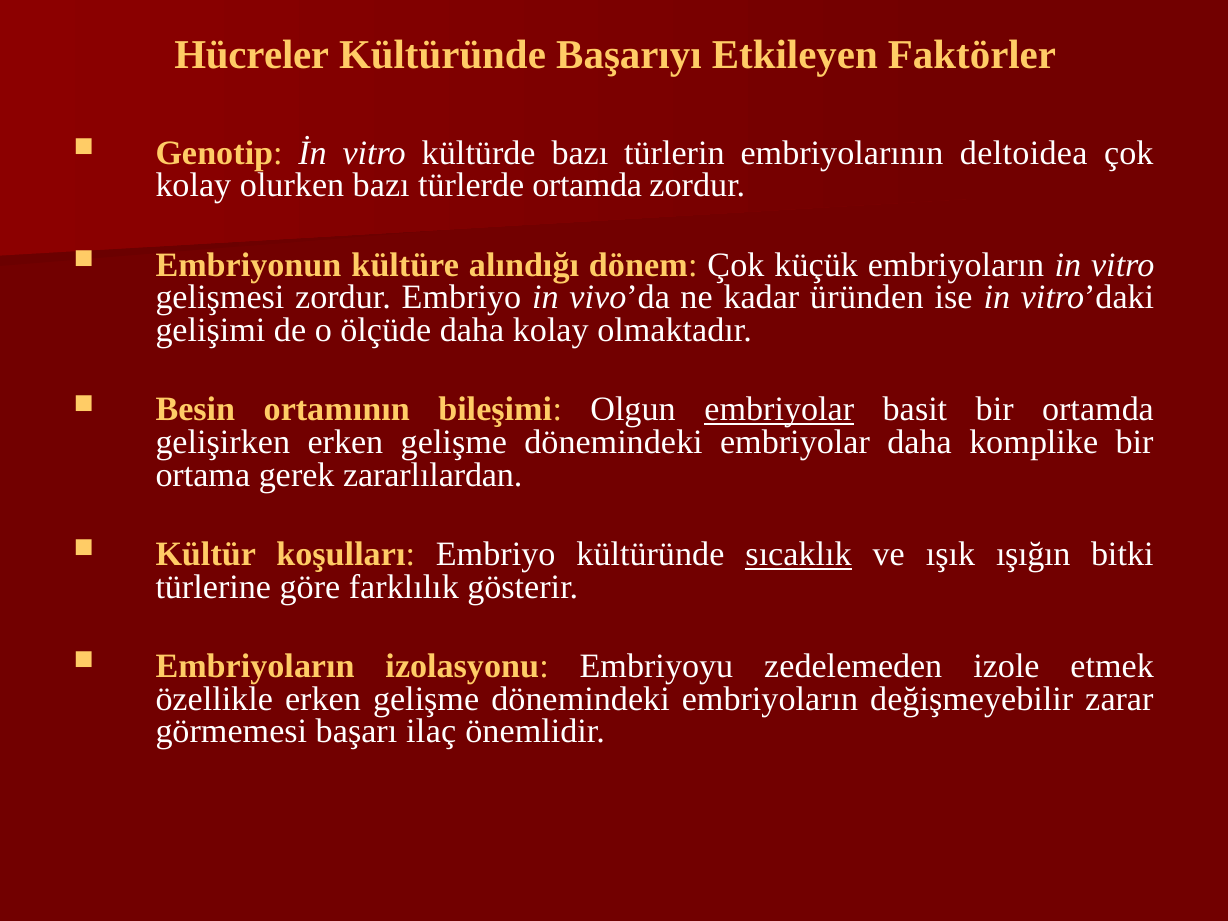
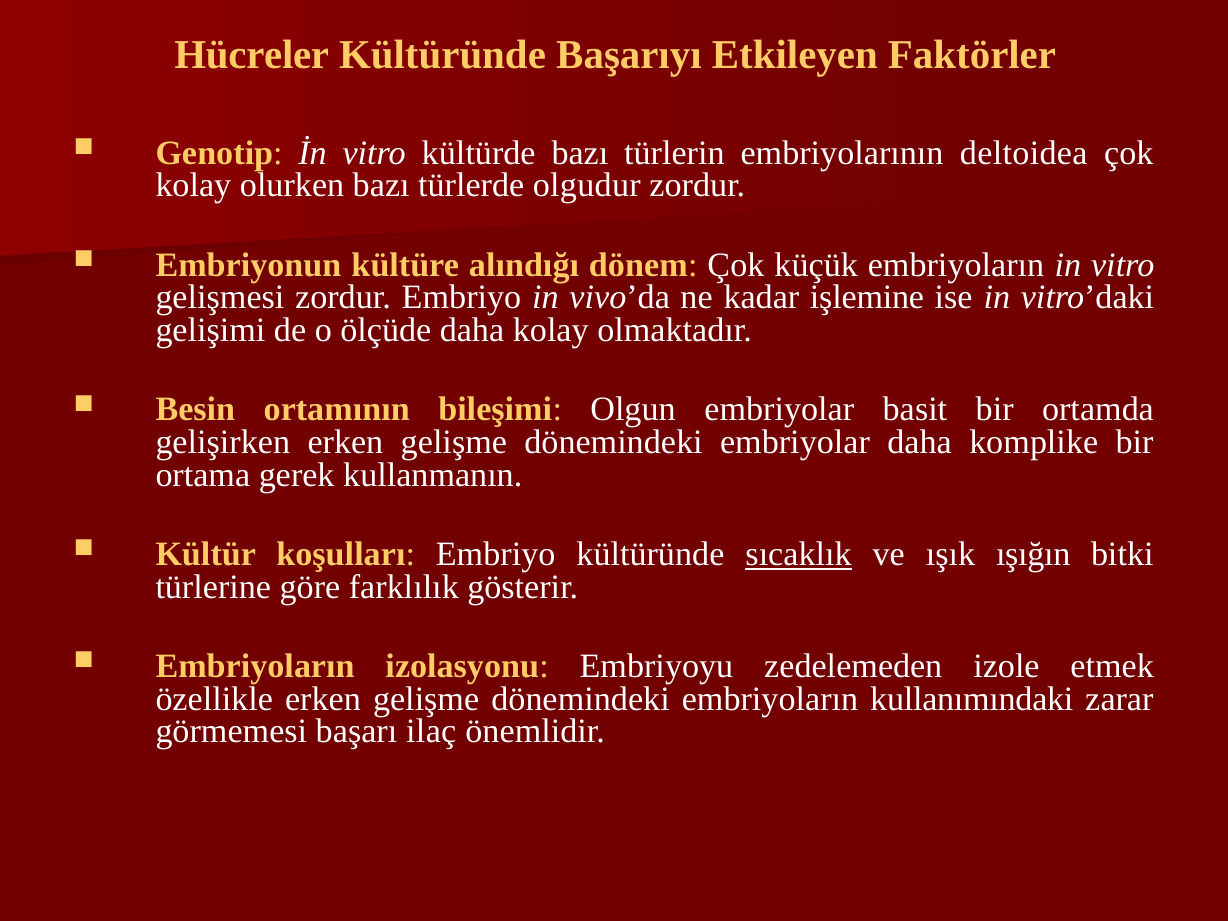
türlerde ortamda: ortamda -> olgudur
üründen: üründen -> işlemine
embriyolar at (779, 409) underline: present -> none
zararlılardan: zararlılardan -> kullanmanın
değişmeyebilir: değişmeyebilir -> kullanımındaki
